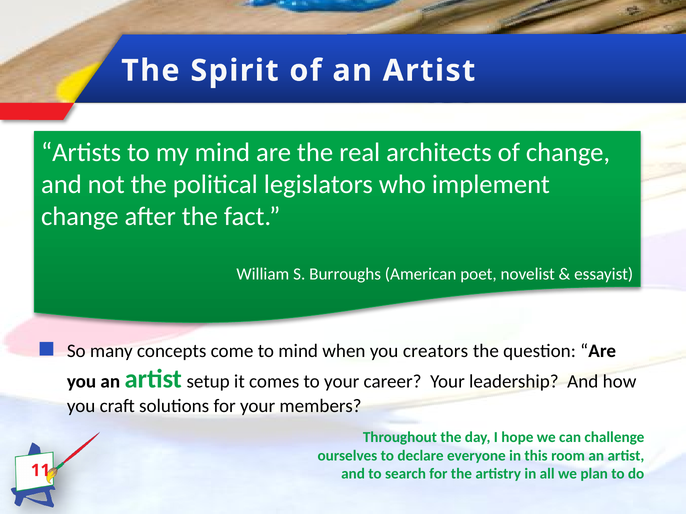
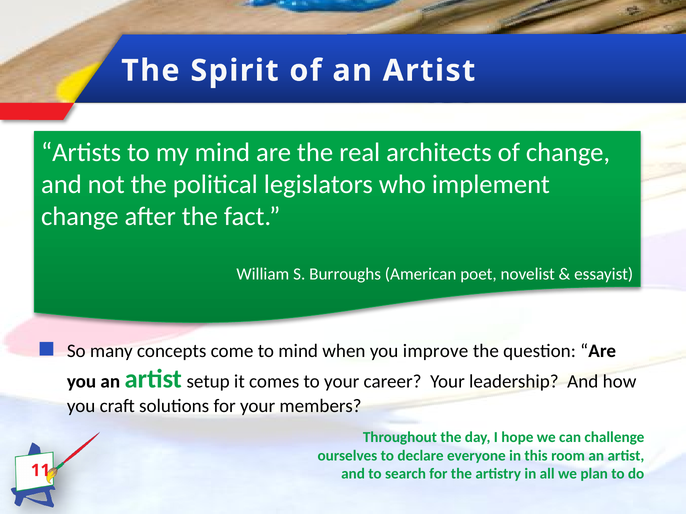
creators: creators -> improve
